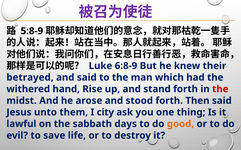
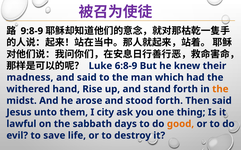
5:8-9: 5:8-9 -> 9:8-9
betrayed: betrayed -> madness
the at (220, 89) colour: red -> orange
